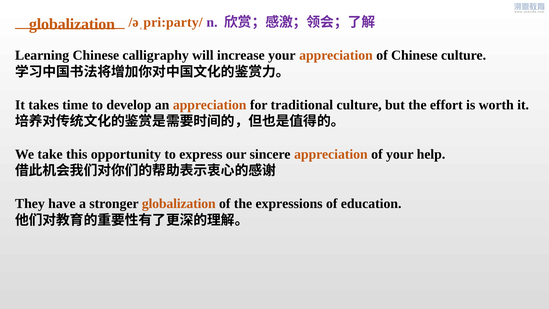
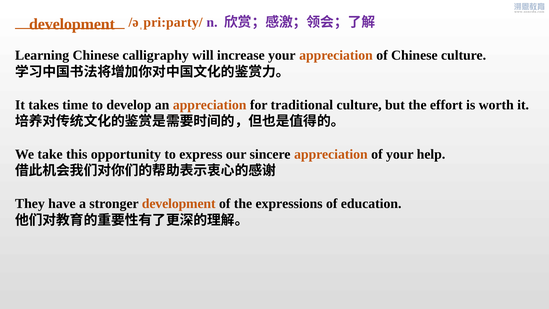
globalization at (72, 24): globalization -> development
stronger globalization: globalization -> development
